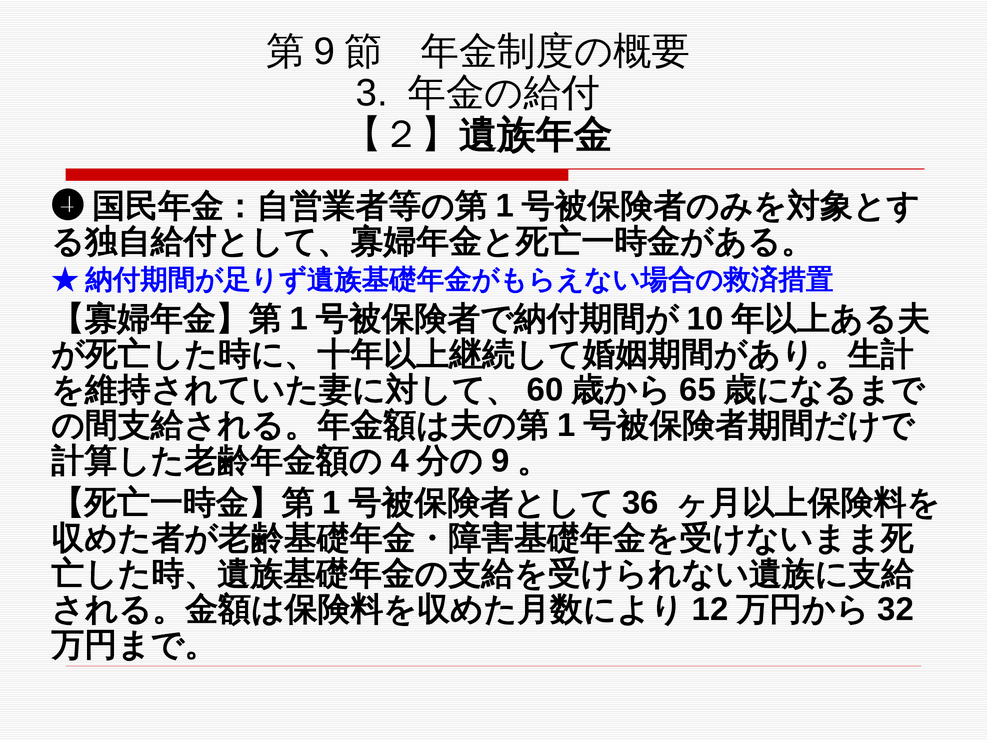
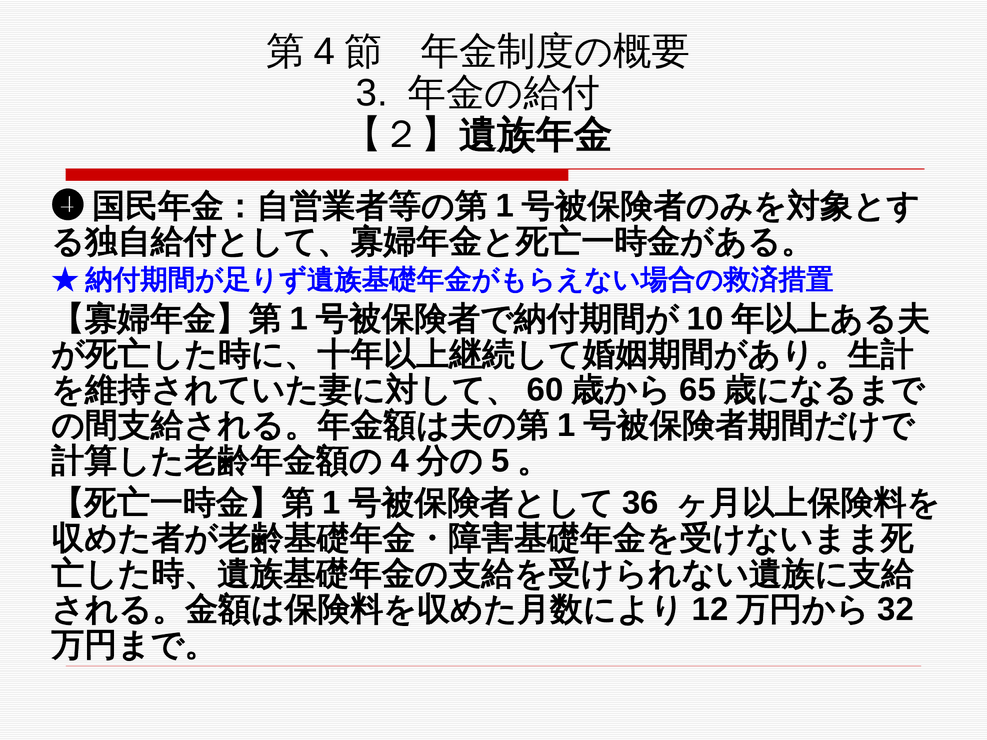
9 at (324, 52): 9 -> 4
9 at (500, 461): 9 -> 5
